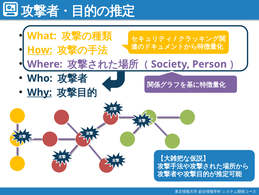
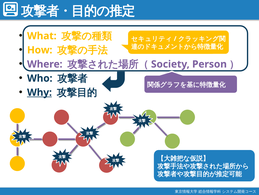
How underline: present -> none
